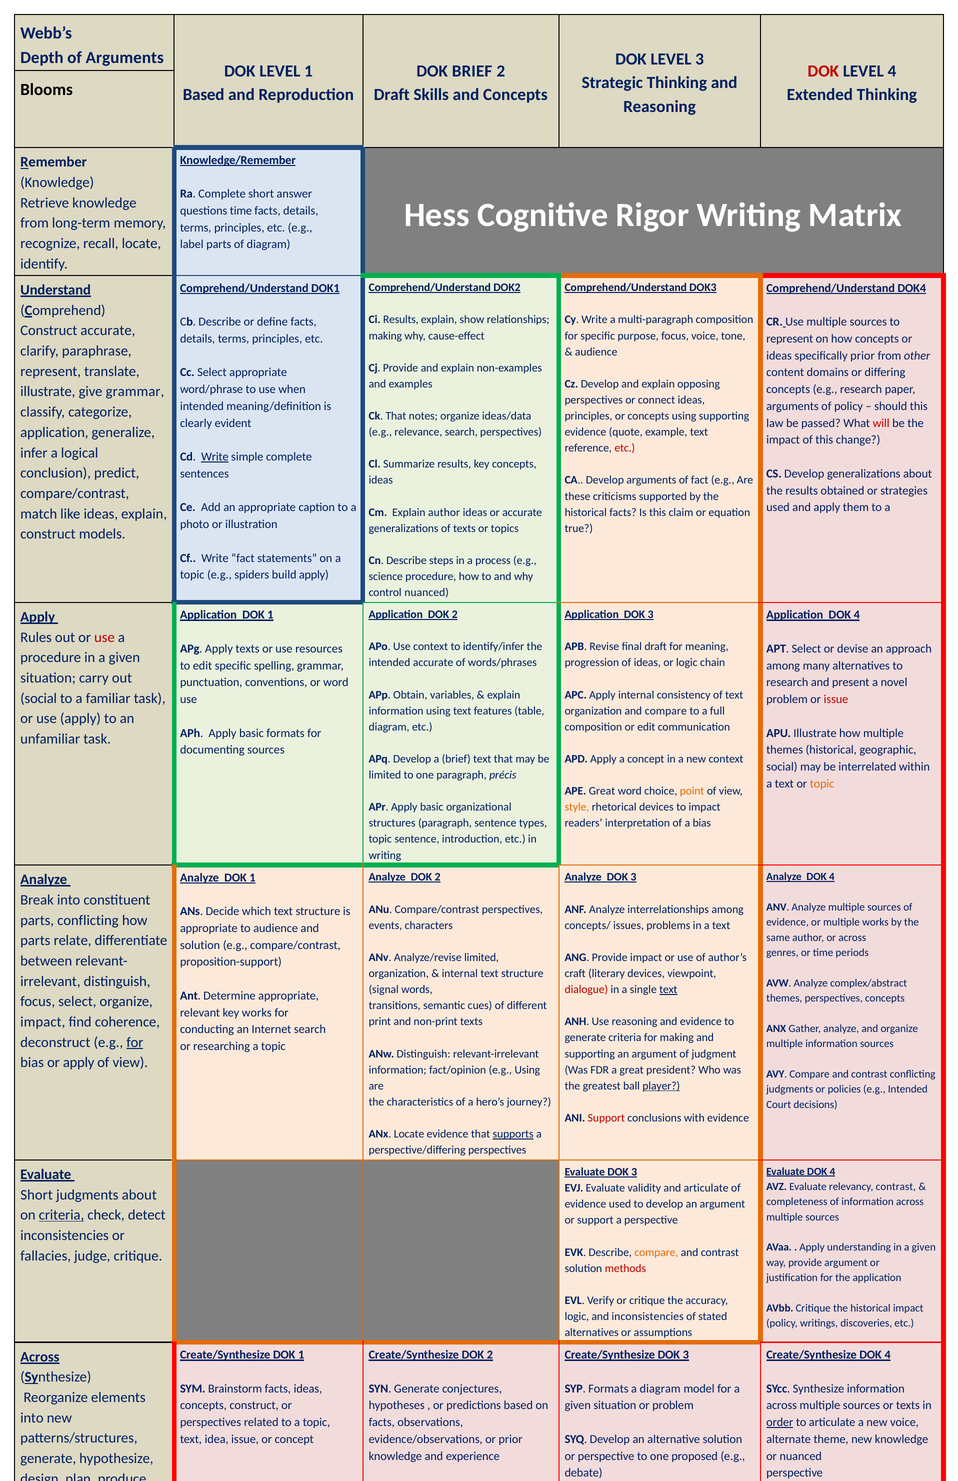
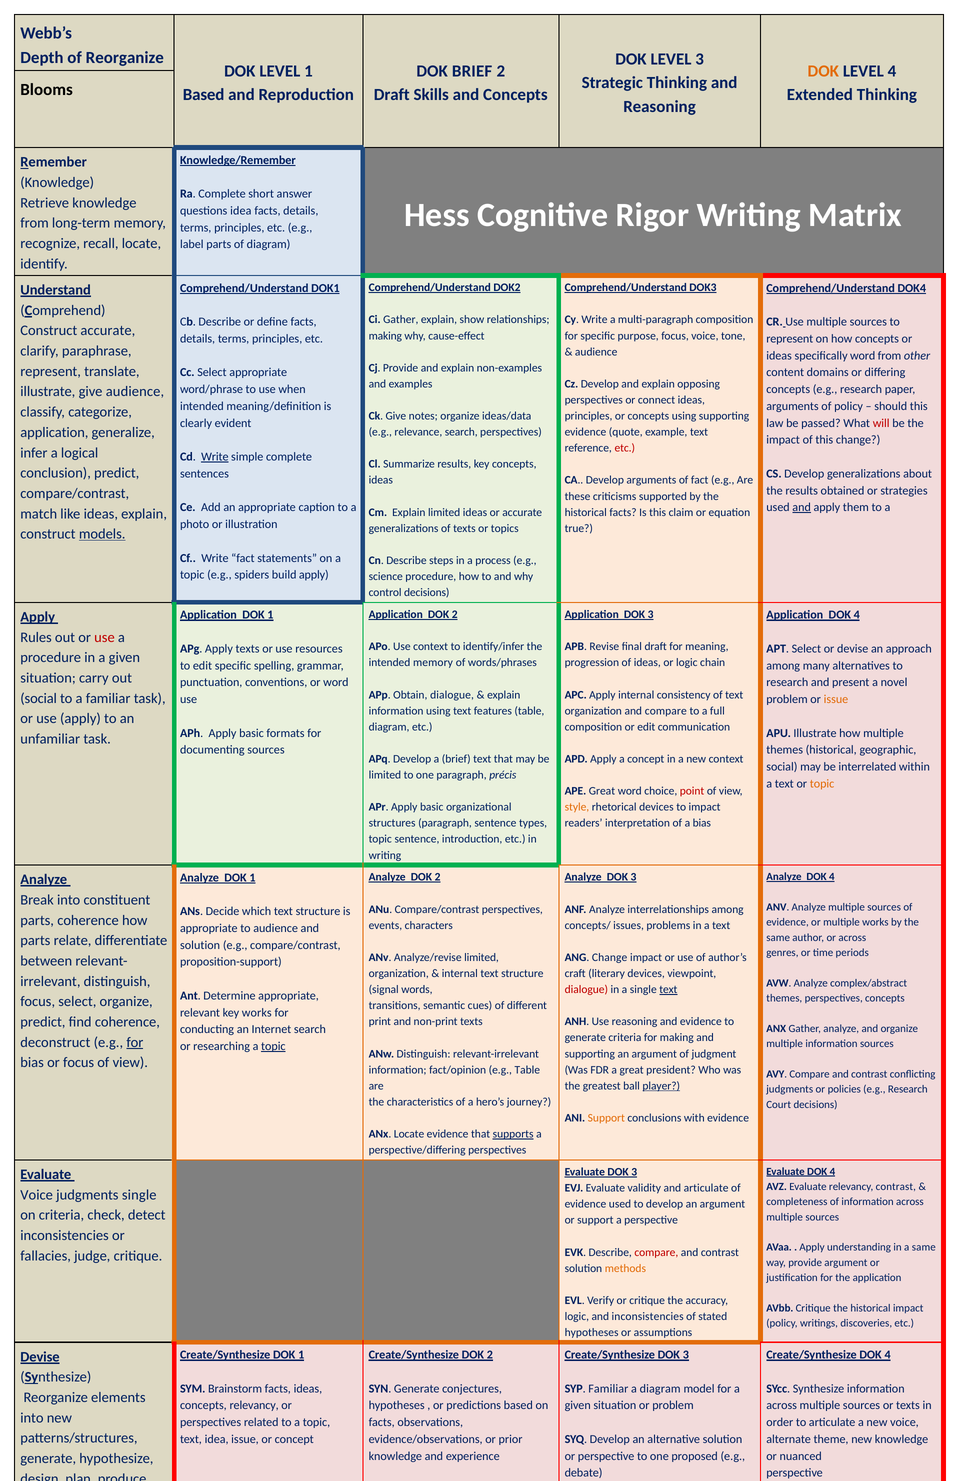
of Arguments: Arguments -> Reorganize
DOK at (823, 71) colour: red -> orange
questions time: time -> idea
Ci Results: Results -> Gather
specifically prior: prior -> word
give grammar: grammar -> audience
Ck That: That -> Give
and at (802, 507) underline: none -> present
Explain author: author -> limited
models underline: none -> present
control nuanced: nuanced -> decisions
intended accurate: accurate -> memory
Obtain variables: variables -> dialogue
issue at (836, 699) colour: red -> orange
point colour: orange -> red
parts conflicting: conflicting -> coherence
ANG Provide: Provide -> Change
impact at (43, 1022): impact -> predict
topic at (273, 1046) underline: none -> present
or apply: apply -> focus
e.g Using: Using -> Table
policies e.g Intended: Intended -> Research
Support at (606, 1118) colour: red -> orange
Short at (37, 1194): Short -> Voice
judgments about: about -> single
criteria at (61, 1215) underline: present -> none
understanding in a given: given -> same
compare at (656, 1252) colour: orange -> red
methods colour: red -> orange
alternatives at (592, 1332): alternatives -> hypotheses
Across at (40, 1356): Across -> Devise
SYP Formats: Formats -> Familiar
concepts construct: construct -> relevancy
order underline: present -> none
